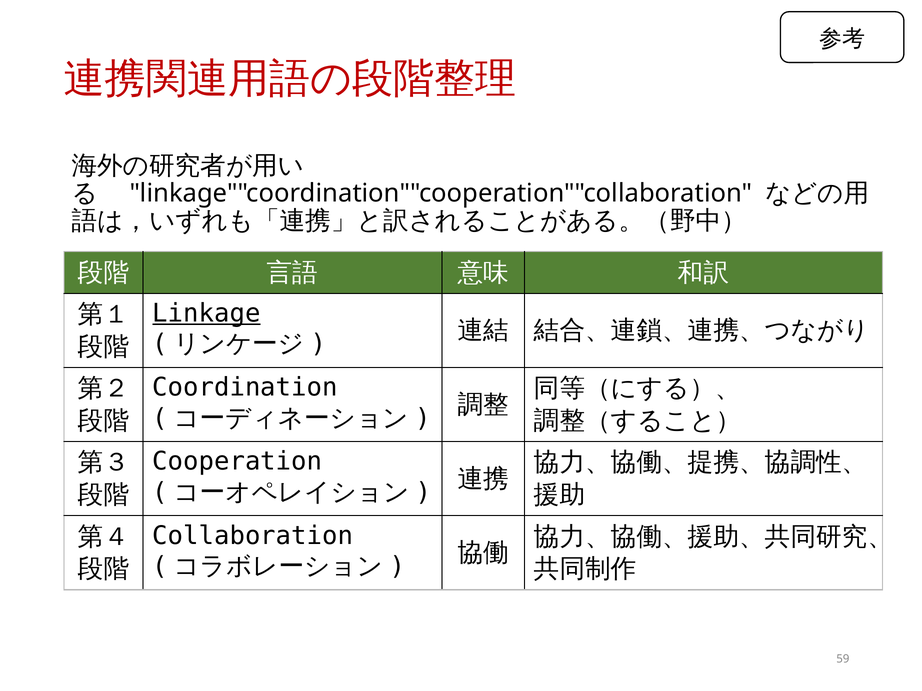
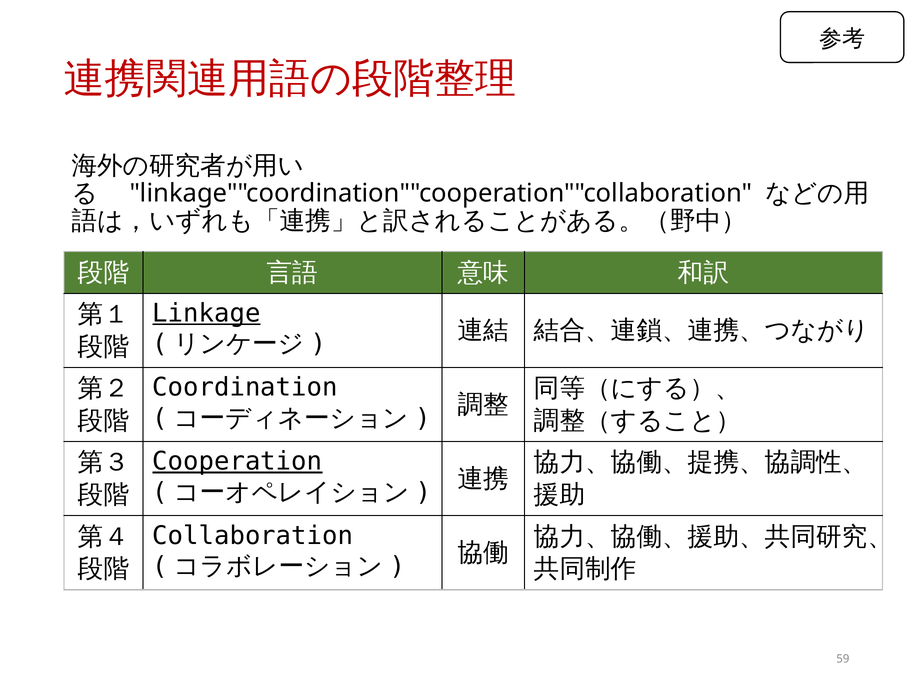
Cooperation underline: none -> present
